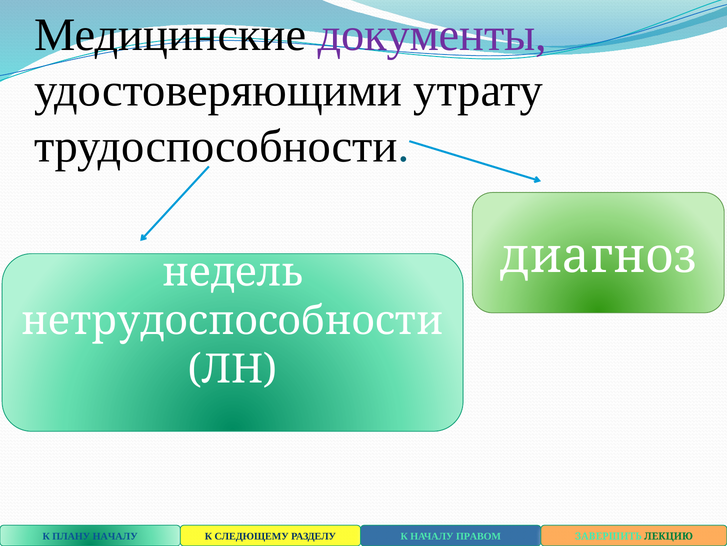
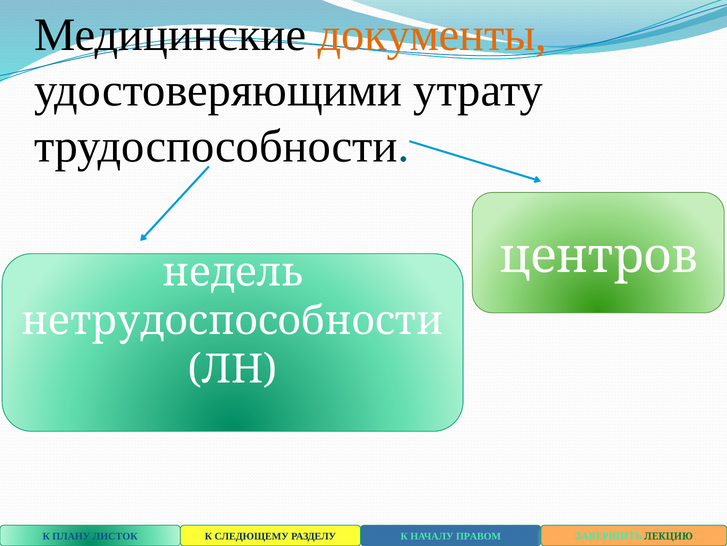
документы colour: purple -> orange
диагноз: диагноз -> центров
ПЛАНУ НАЧАЛУ: НАЧАЛУ -> ЛИСТОК
